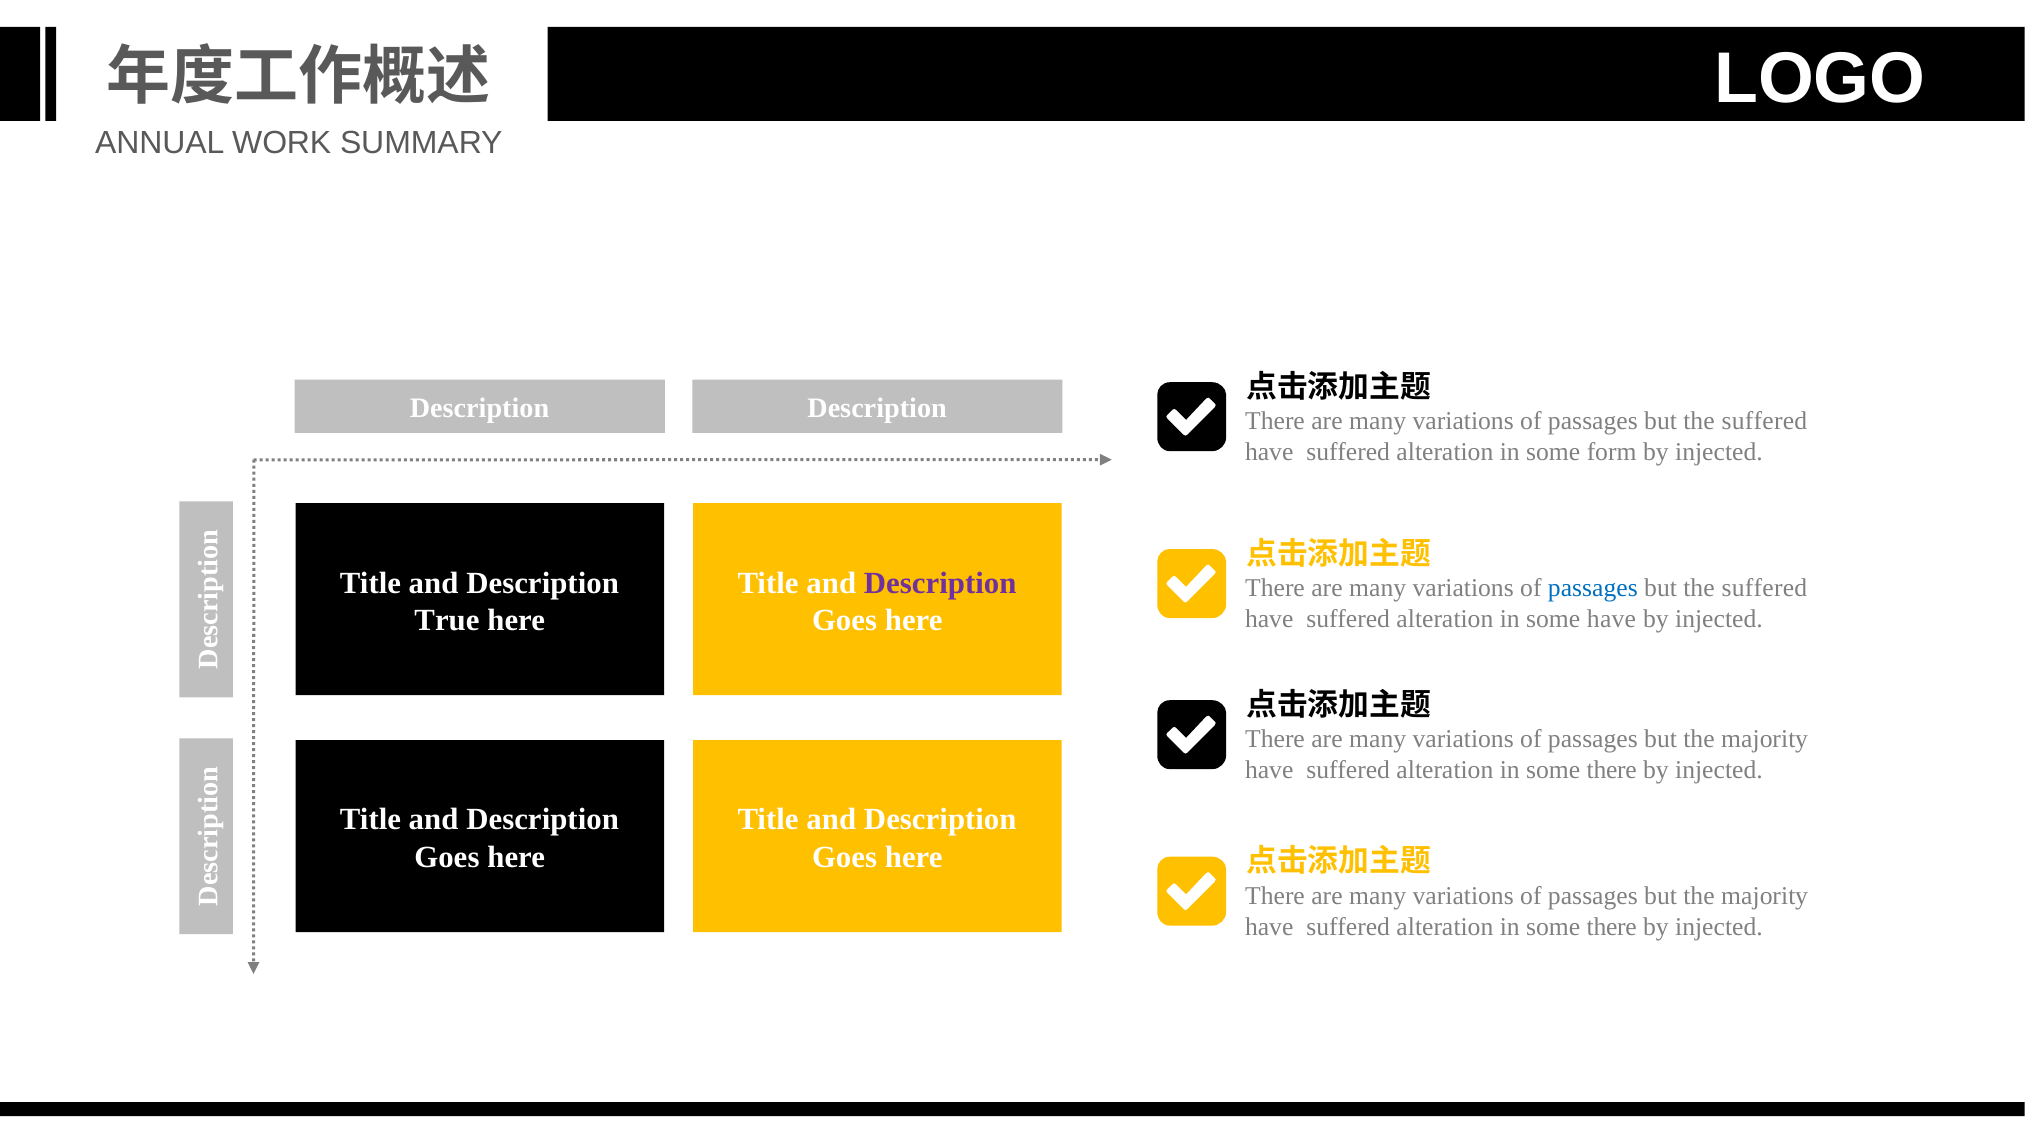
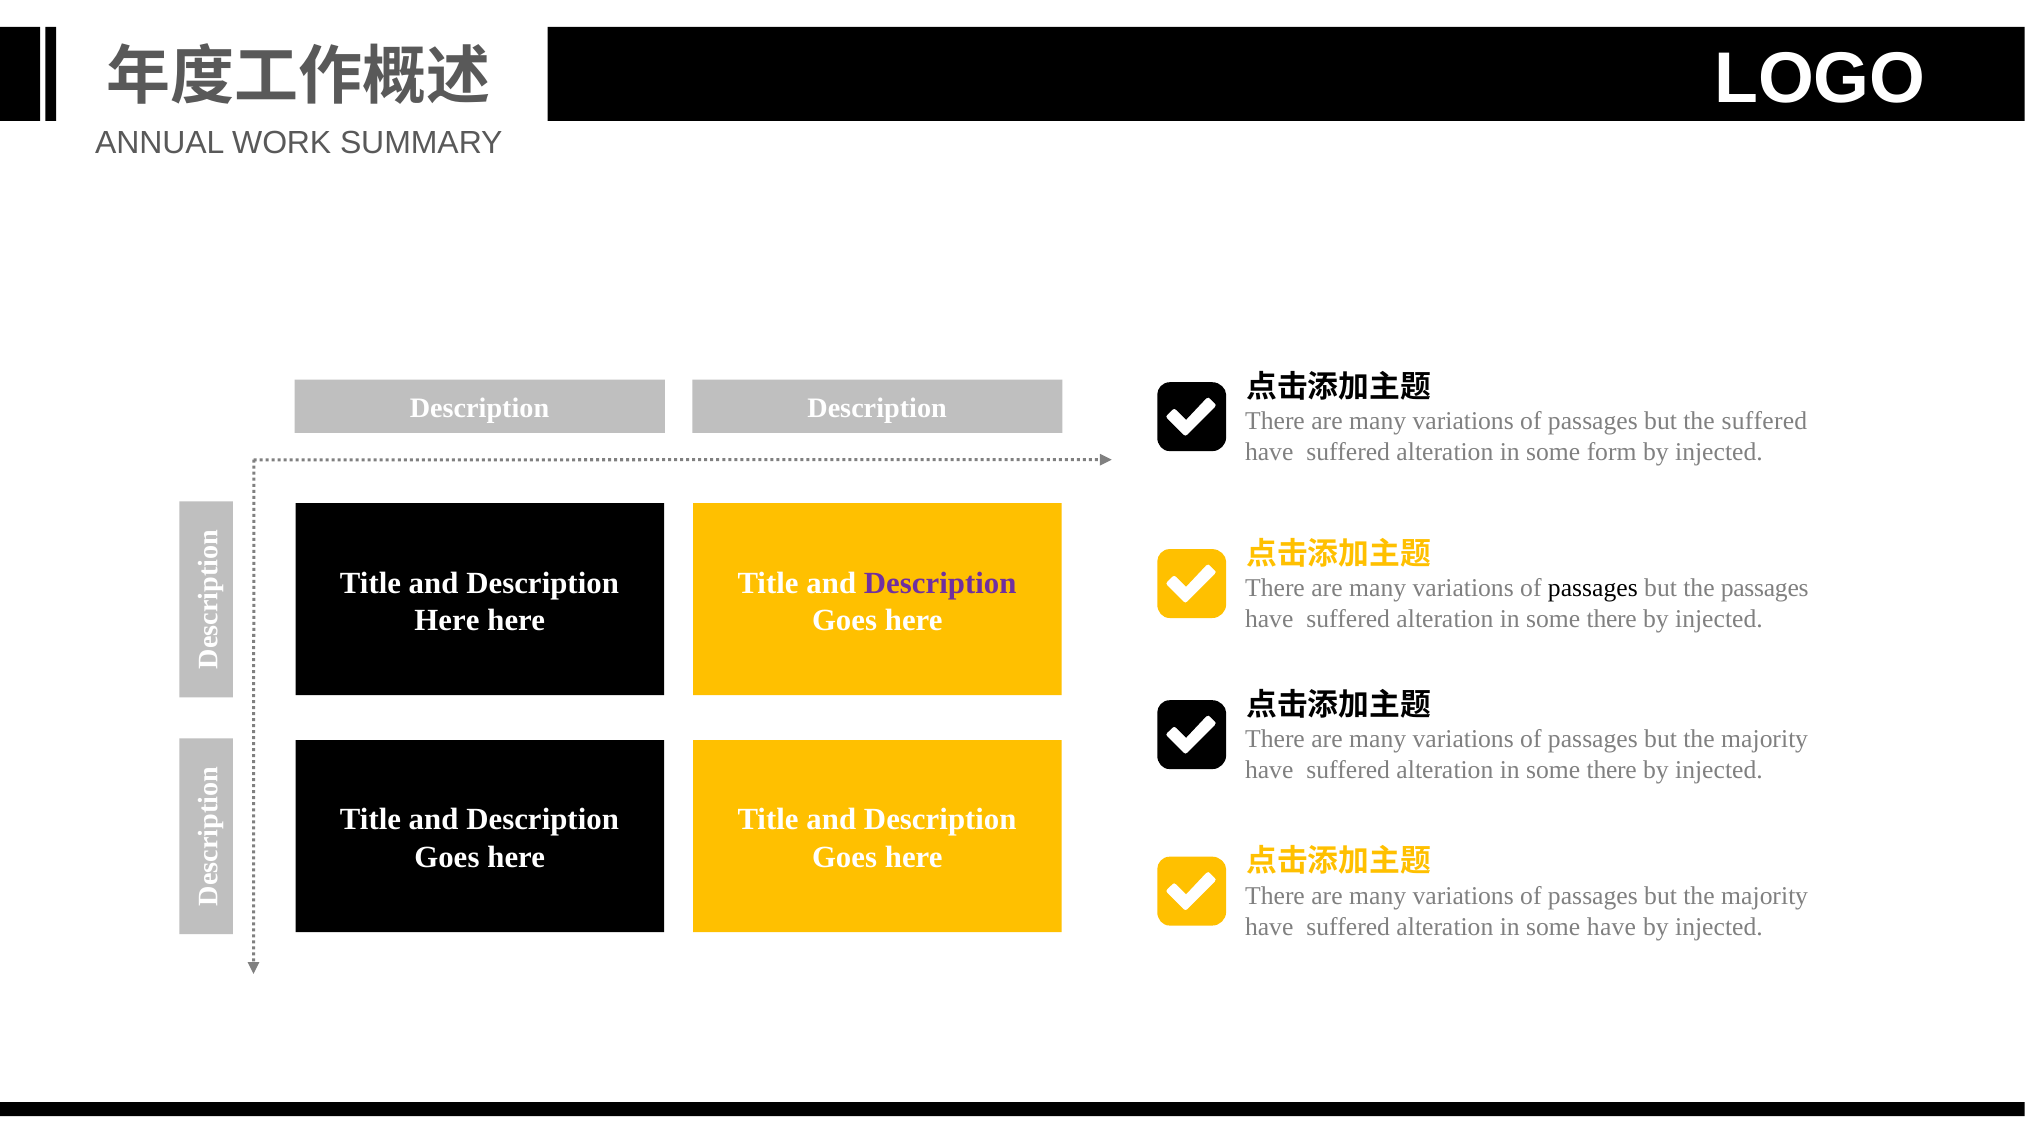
passages at (1593, 588) colour: blue -> black
suffered at (1764, 588): suffered -> passages
True at (447, 620): True -> Here
have at (1612, 619): have -> there
there at (1612, 927): there -> have
